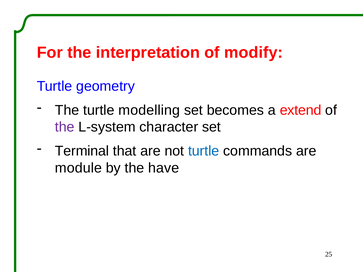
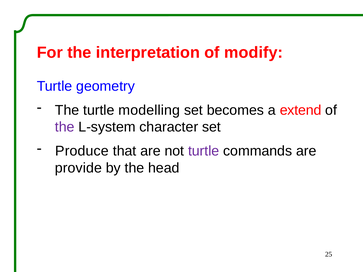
Terminal: Terminal -> Produce
turtle at (204, 151) colour: blue -> purple
module: module -> provide
have: have -> head
